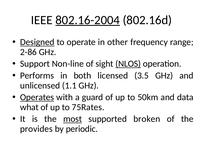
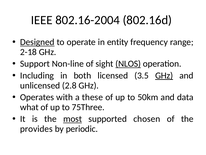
802.16-2004 underline: present -> none
other: other -> entity
2-86: 2-86 -> 2-18
Performs: Performs -> Including
GHz at (164, 75) underline: none -> present
1.1: 1.1 -> 2.8
Operates underline: present -> none
guard: guard -> these
75Rates: 75Rates -> 75Three
broken: broken -> chosen
